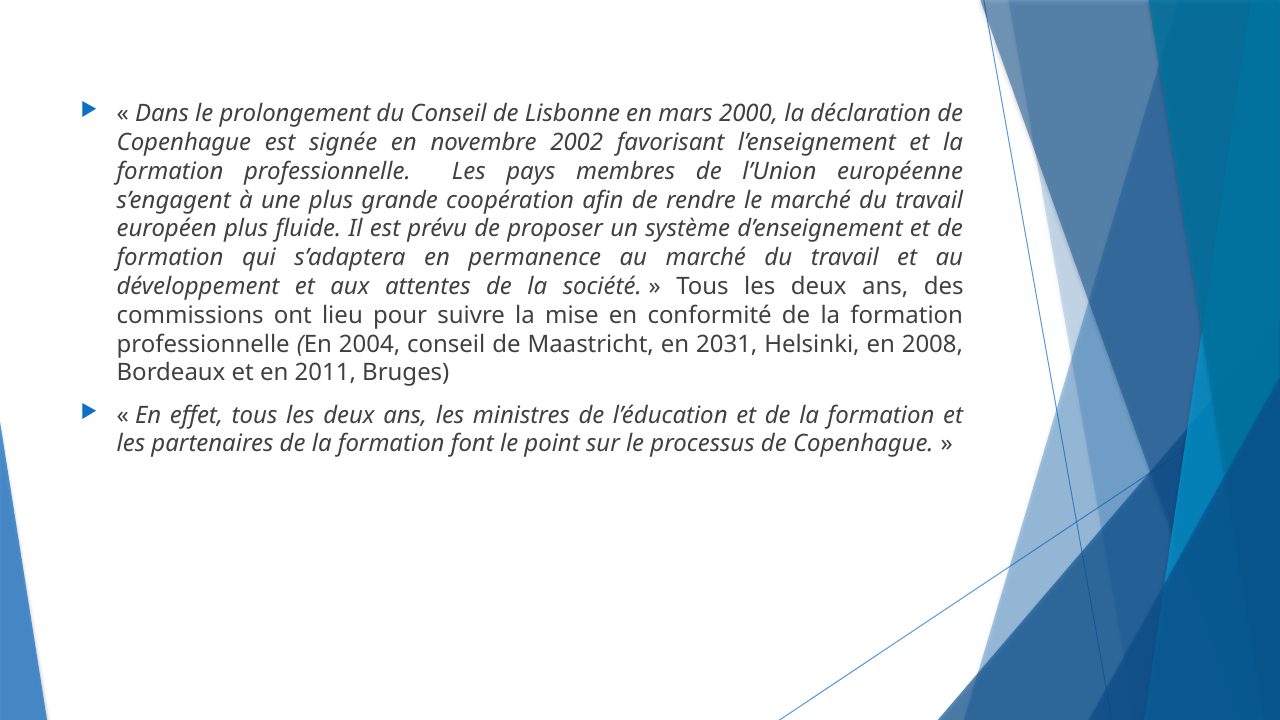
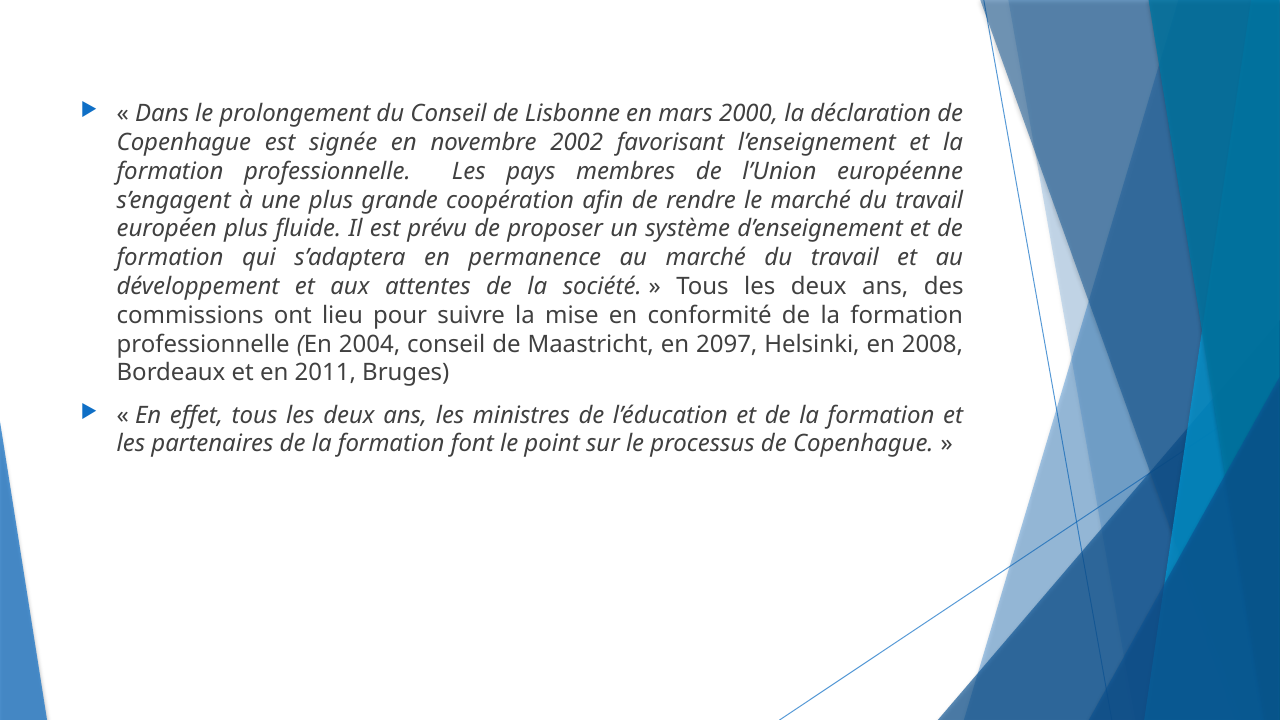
2031: 2031 -> 2097
